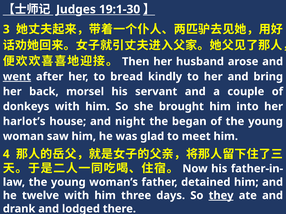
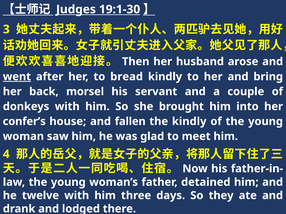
harlot’s: harlot’s -> confer’s
night: night -> fallen
the began: began -> kindly
they underline: present -> none
